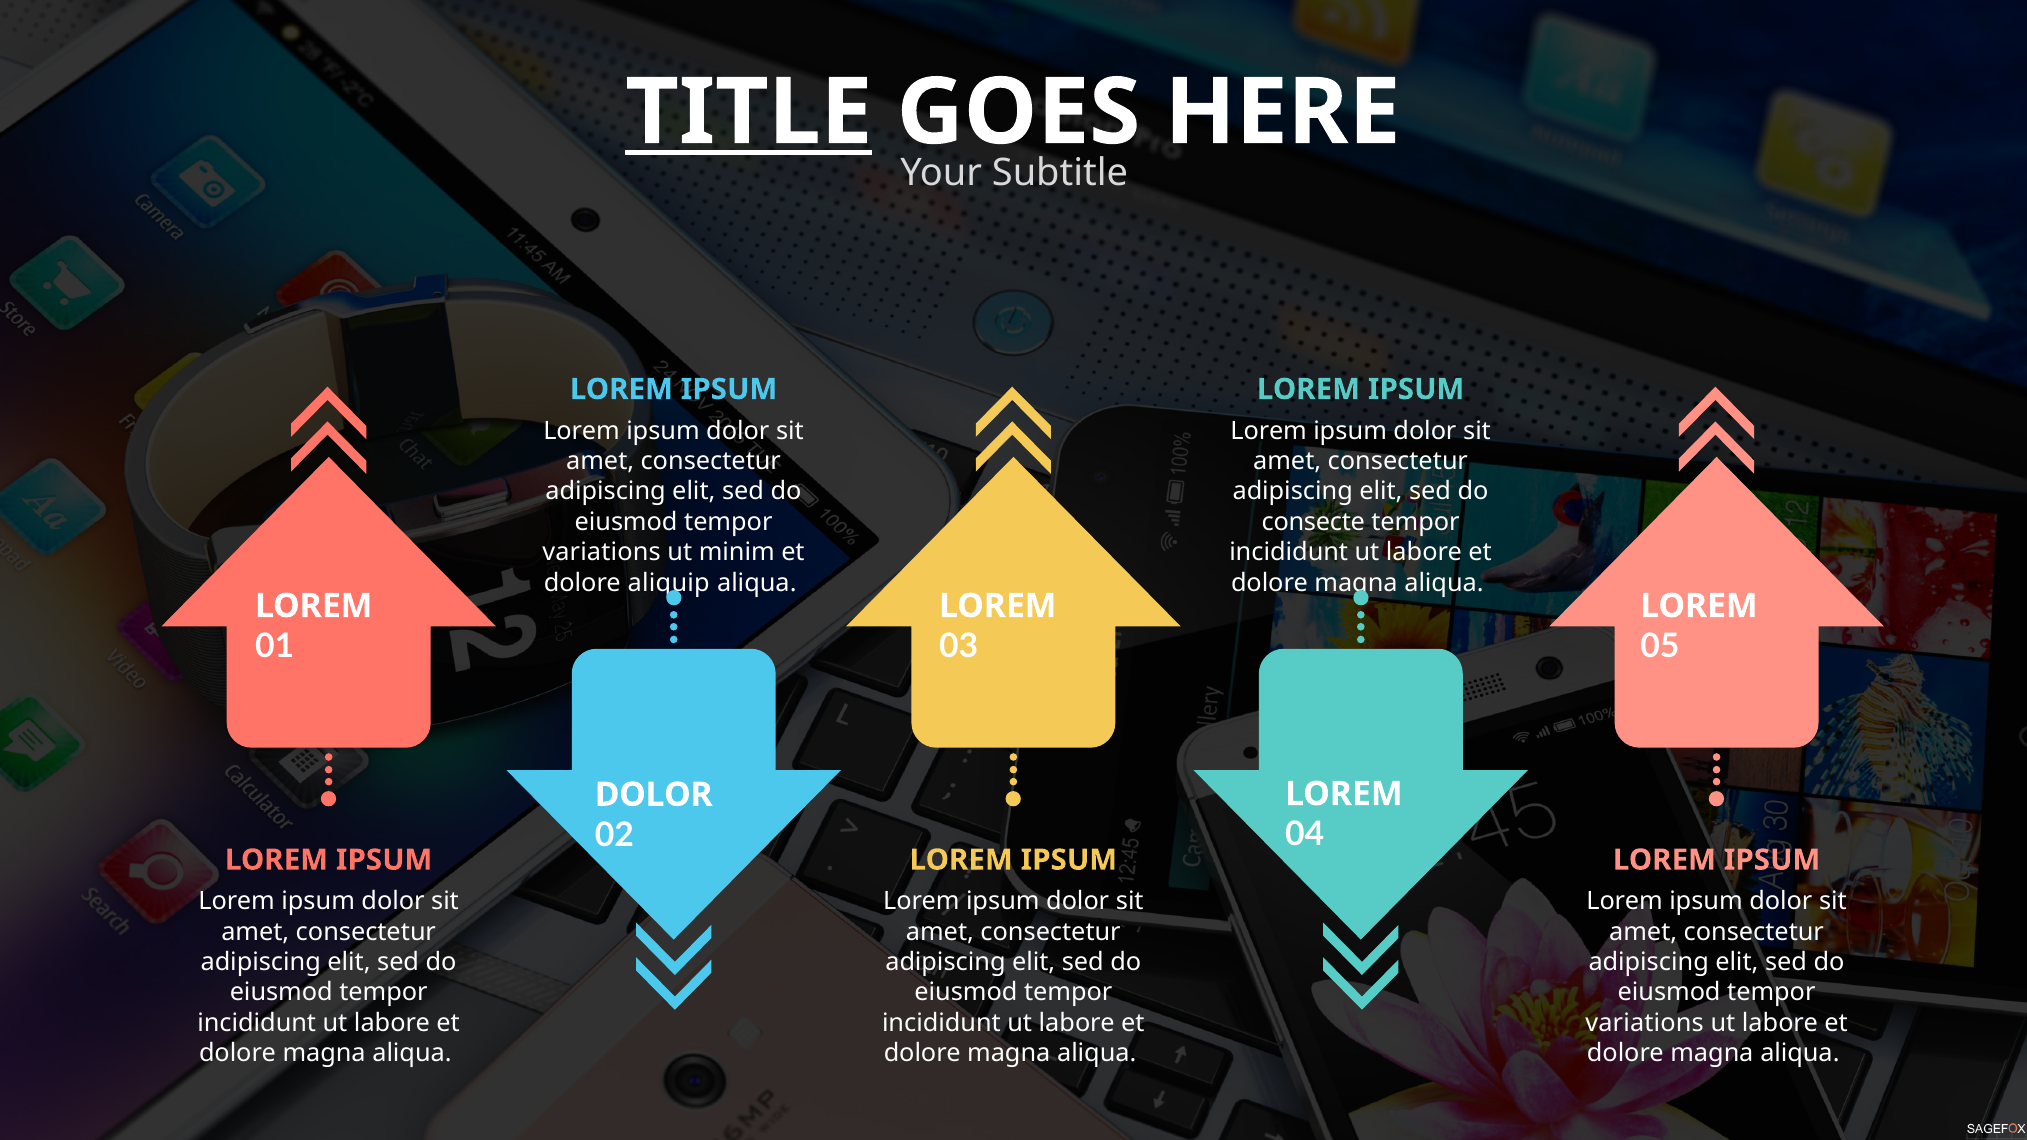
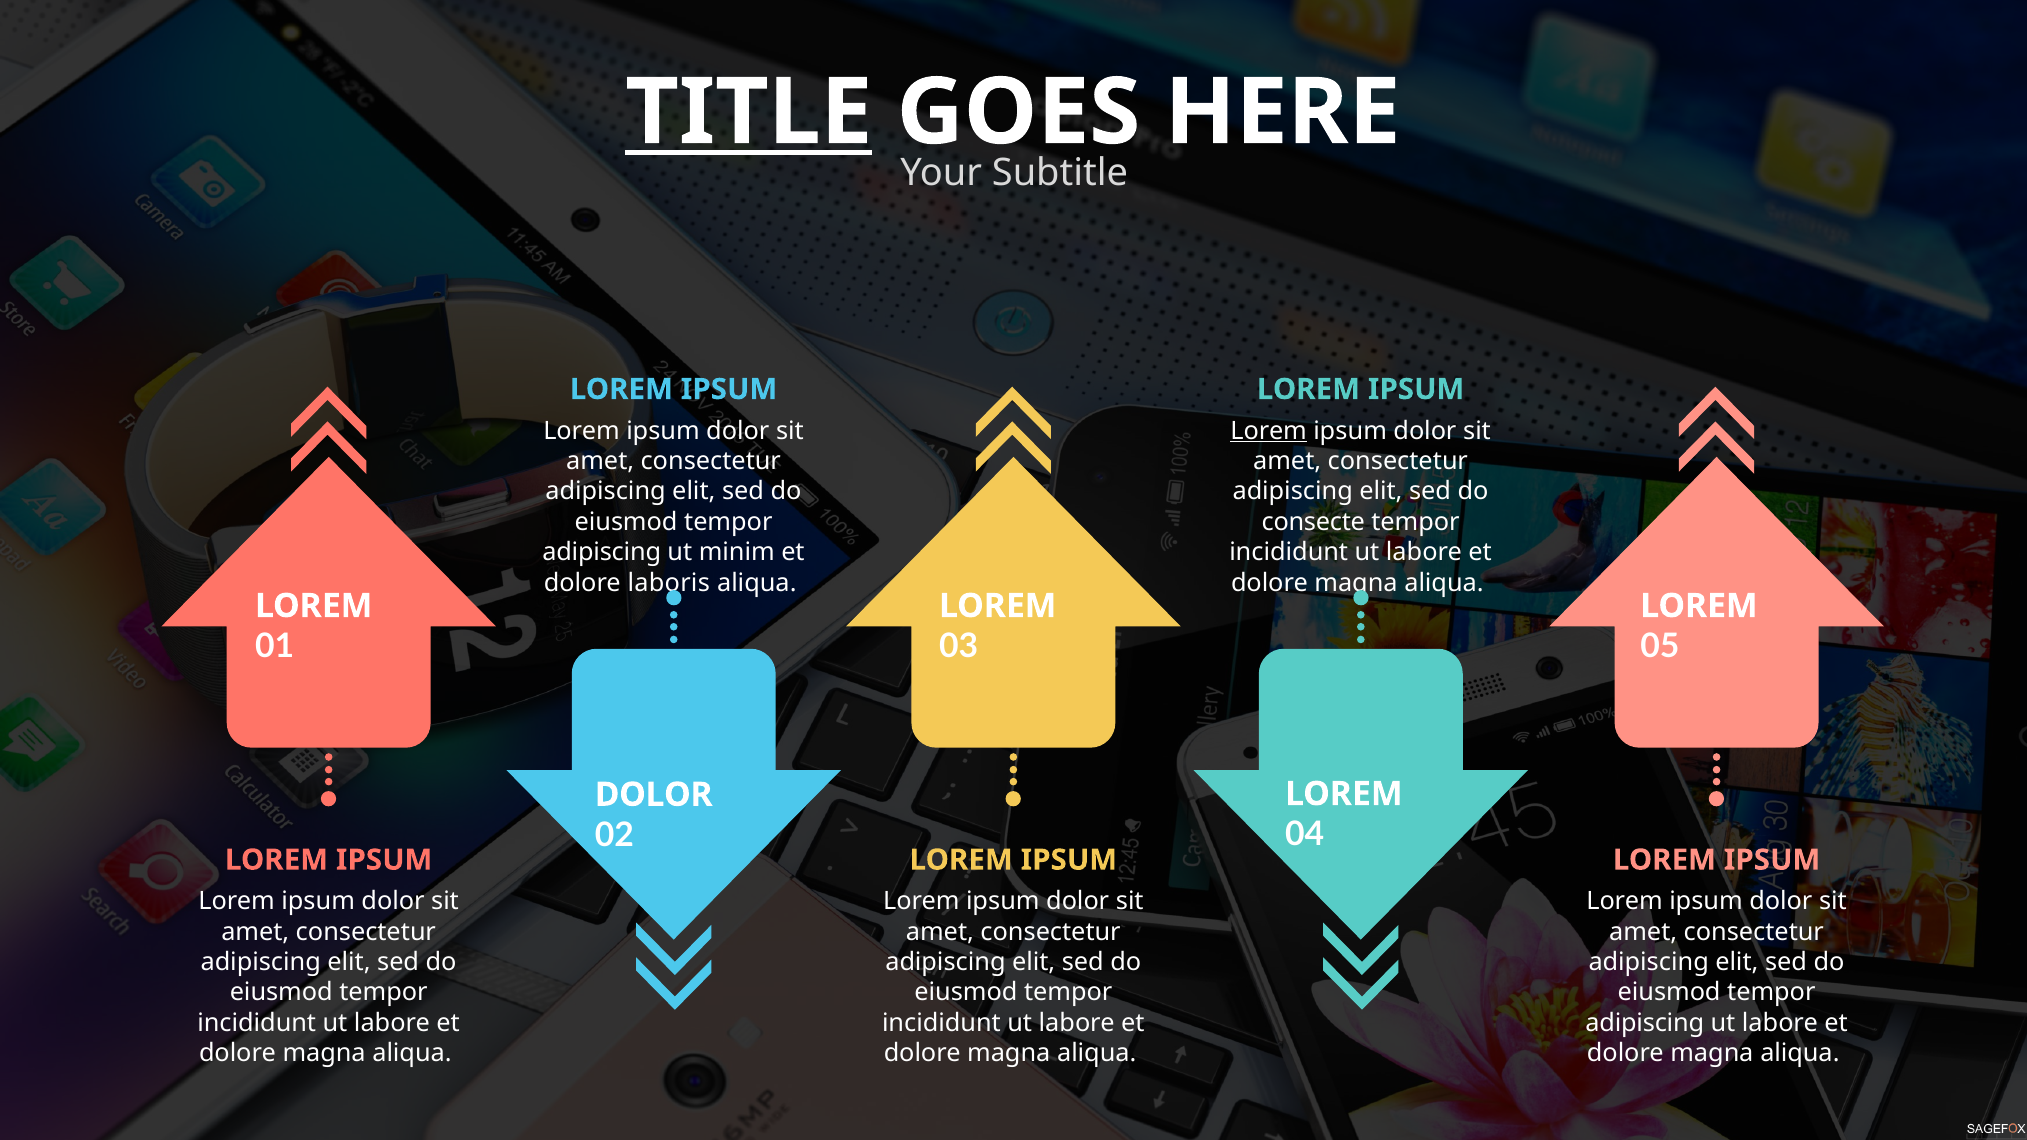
Lorem at (1269, 431) underline: none -> present
variations at (602, 553): variations -> adipiscing
aliquip: aliquip -> laboris
variations at (1645, 1023): variations -> adipiscing
